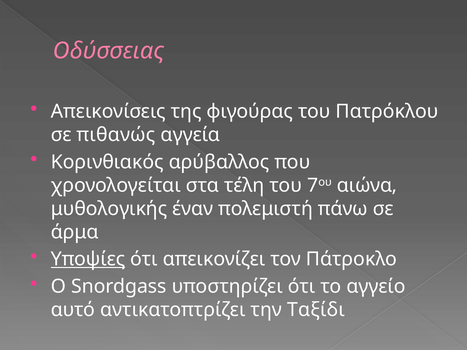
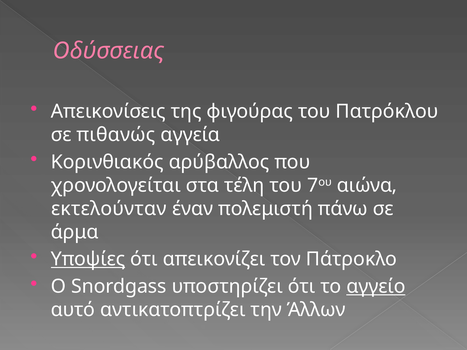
μυθολογικής: μυθολογικής -> εκτελούνταν
αγγείο underline: none -> present
Ταξίδι: Ταξίδι -> Άλλων
